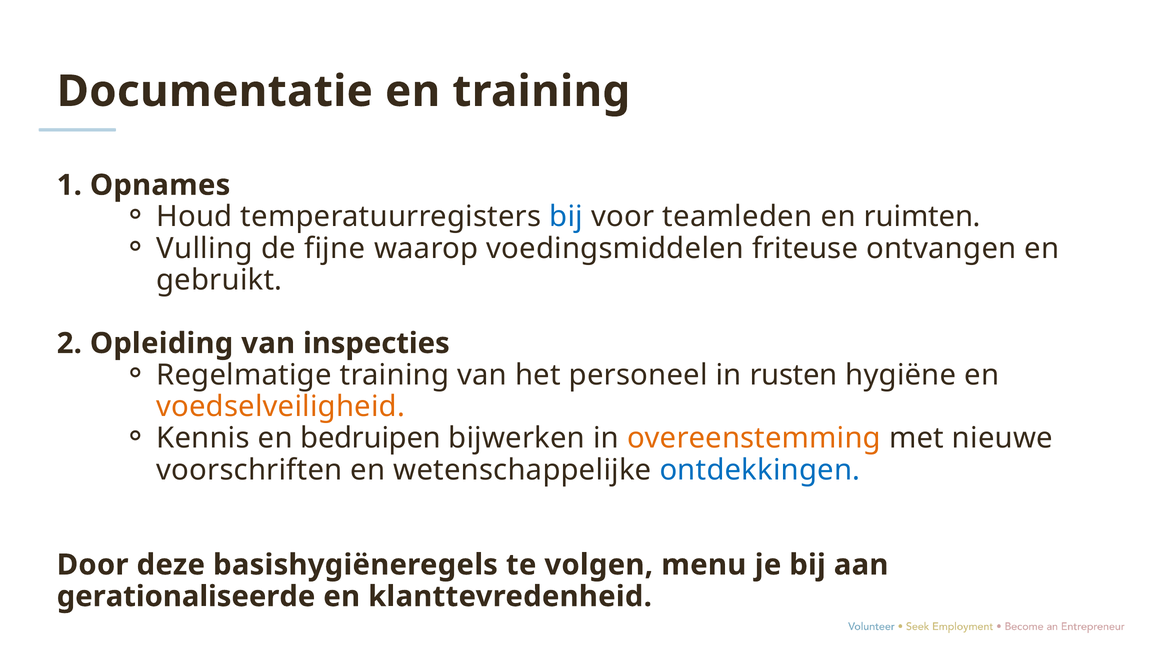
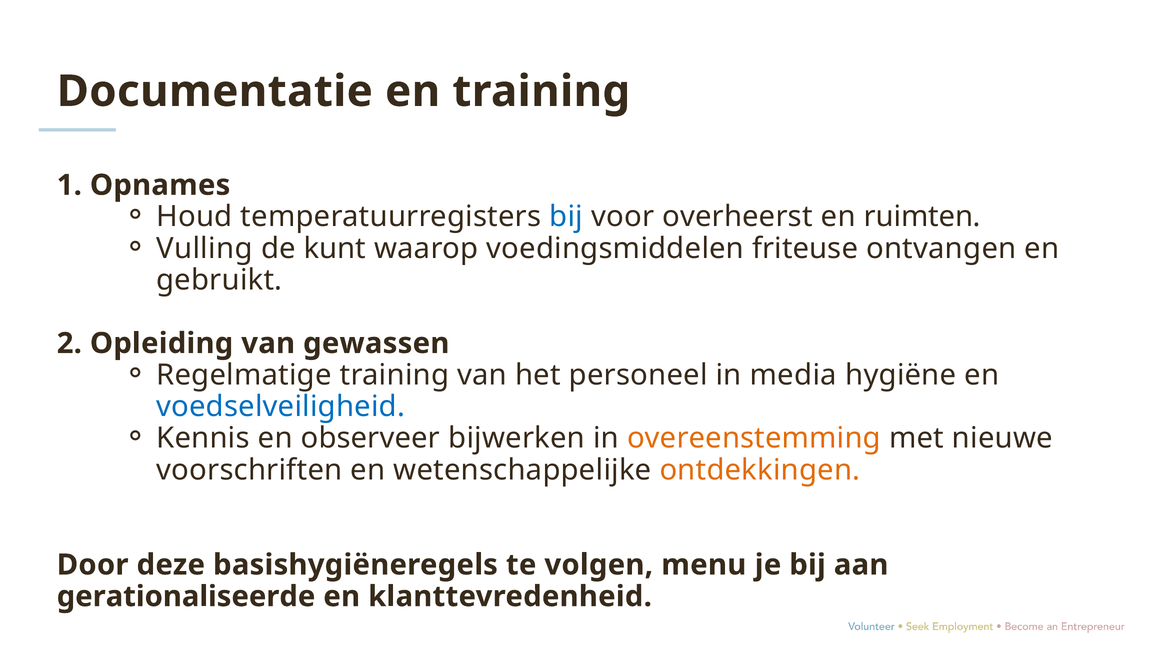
teamleden: teamleden -> overheerst
fijne: fijne -> kunt
inspecties: inspecties -> gewassen
rusten: rusten -> media
voedselveiligheid colour: orange -> blue
bedruipen: bedruipen -> observeer
ontdekkingen colour: blue -> orange
